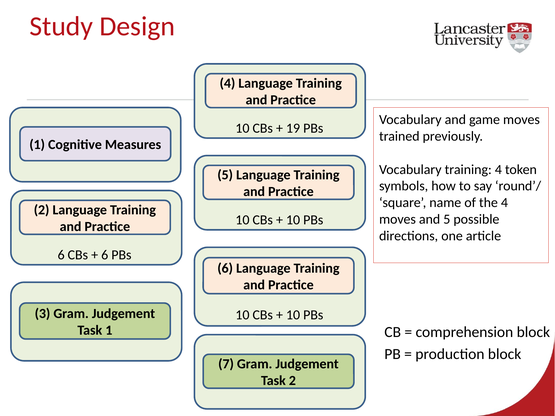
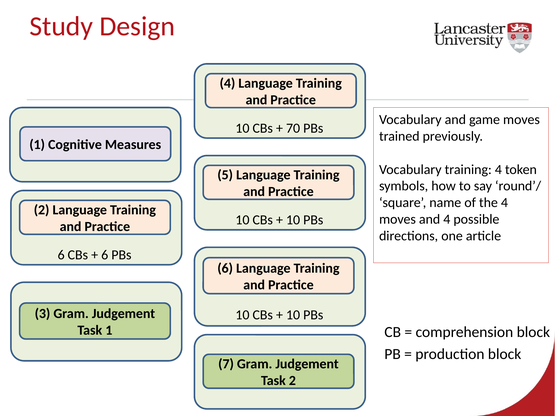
19: 19 -> 70
and 5: 5 -> 4
